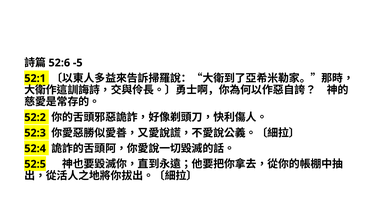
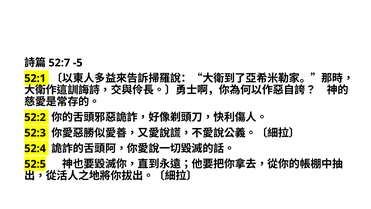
52:6: 52:6 -> 52:7
